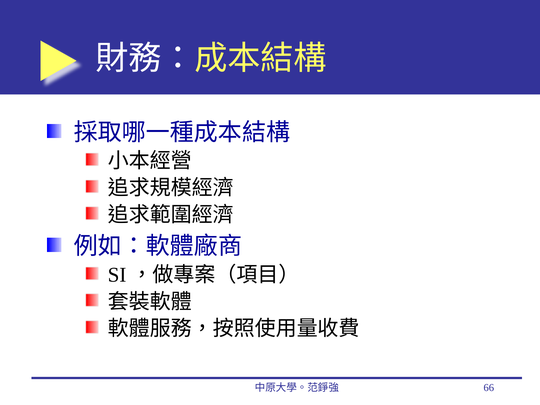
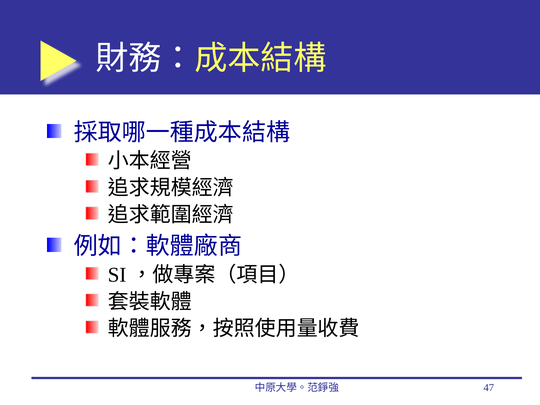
66: 66 -> 47
